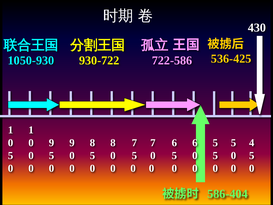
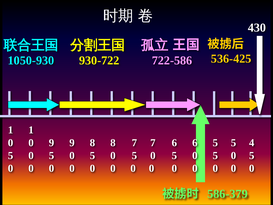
586-404: 586-404 -> 586-379
